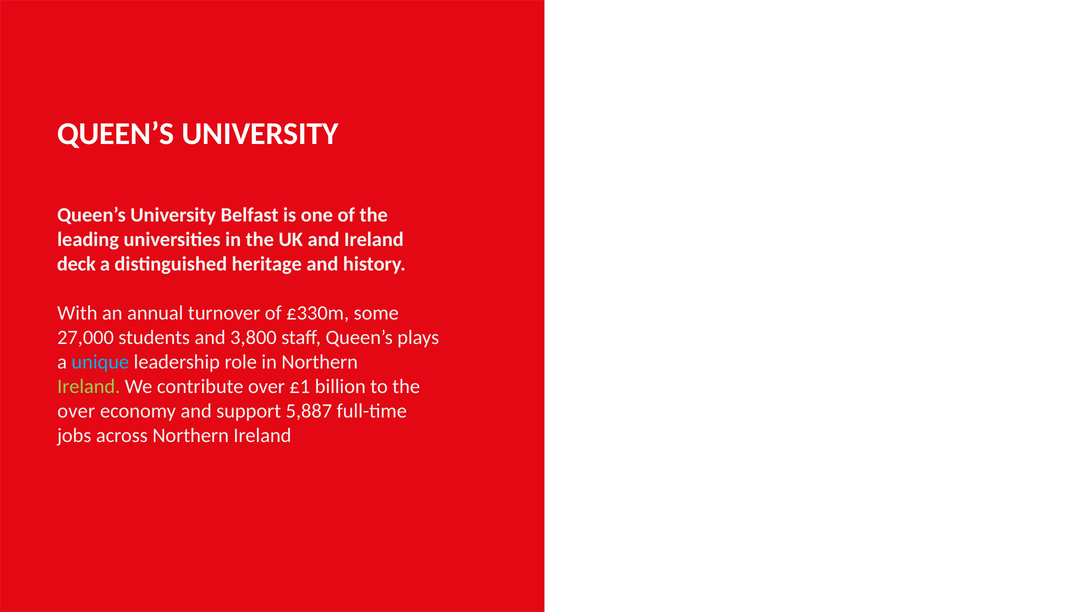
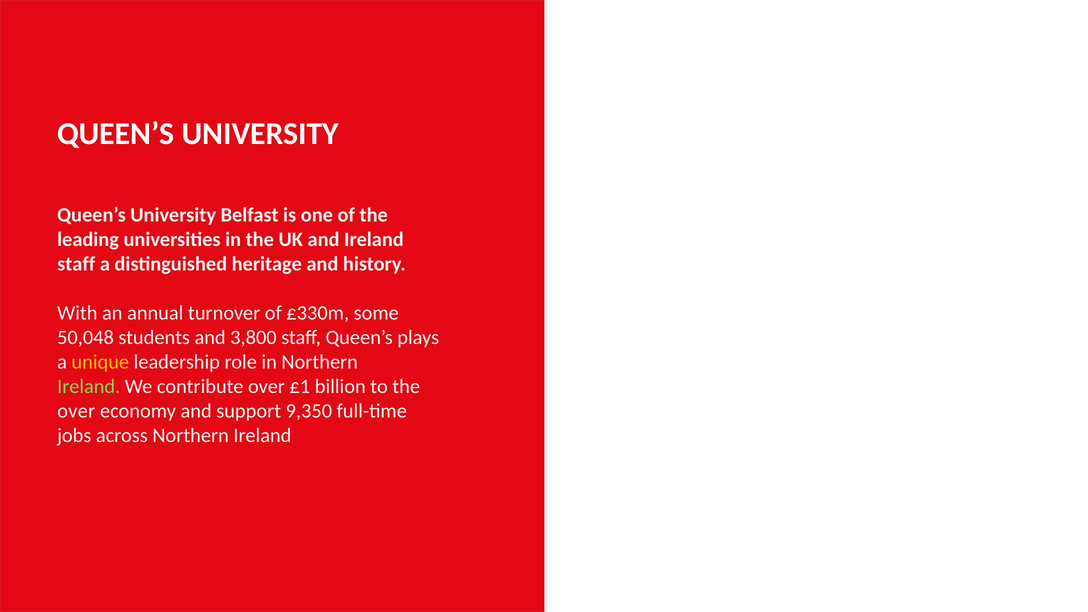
deck at (76, 264): deck -> staff
27,000: 27,000 -> 50,048
unique colour: light blue -> yellow
5,887: 5,887 -> 9,350
